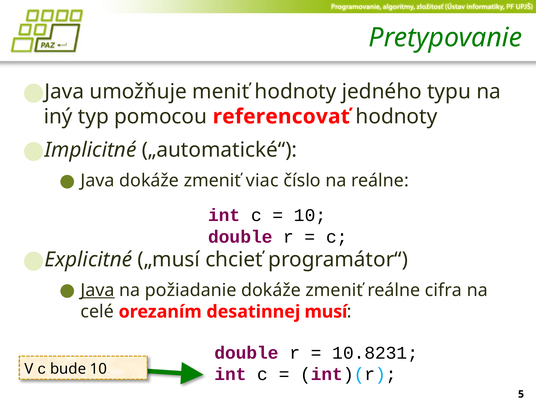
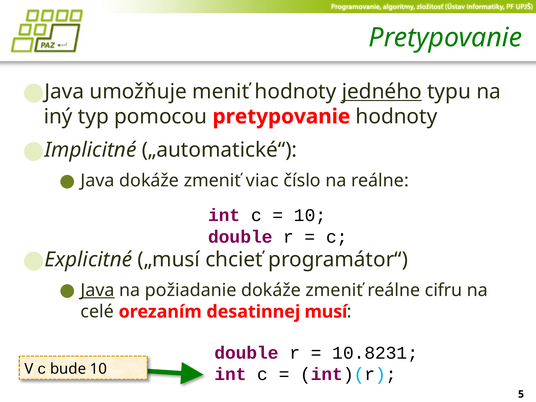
jedného underline: none -> present
pomocou referencovať: referencovať -> pretypovanie
cifra: cifra -> cifru
